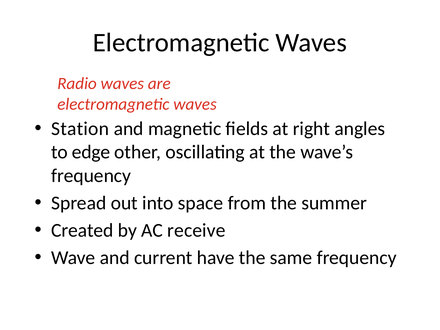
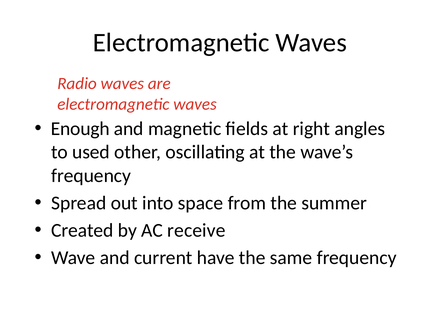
Station: Station -> Enough
edge: edge -> used
